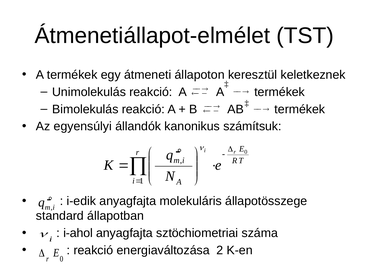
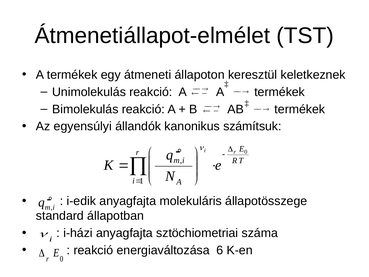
i-ahol: i-ahol -> i-házi
2: 2 -> 6
